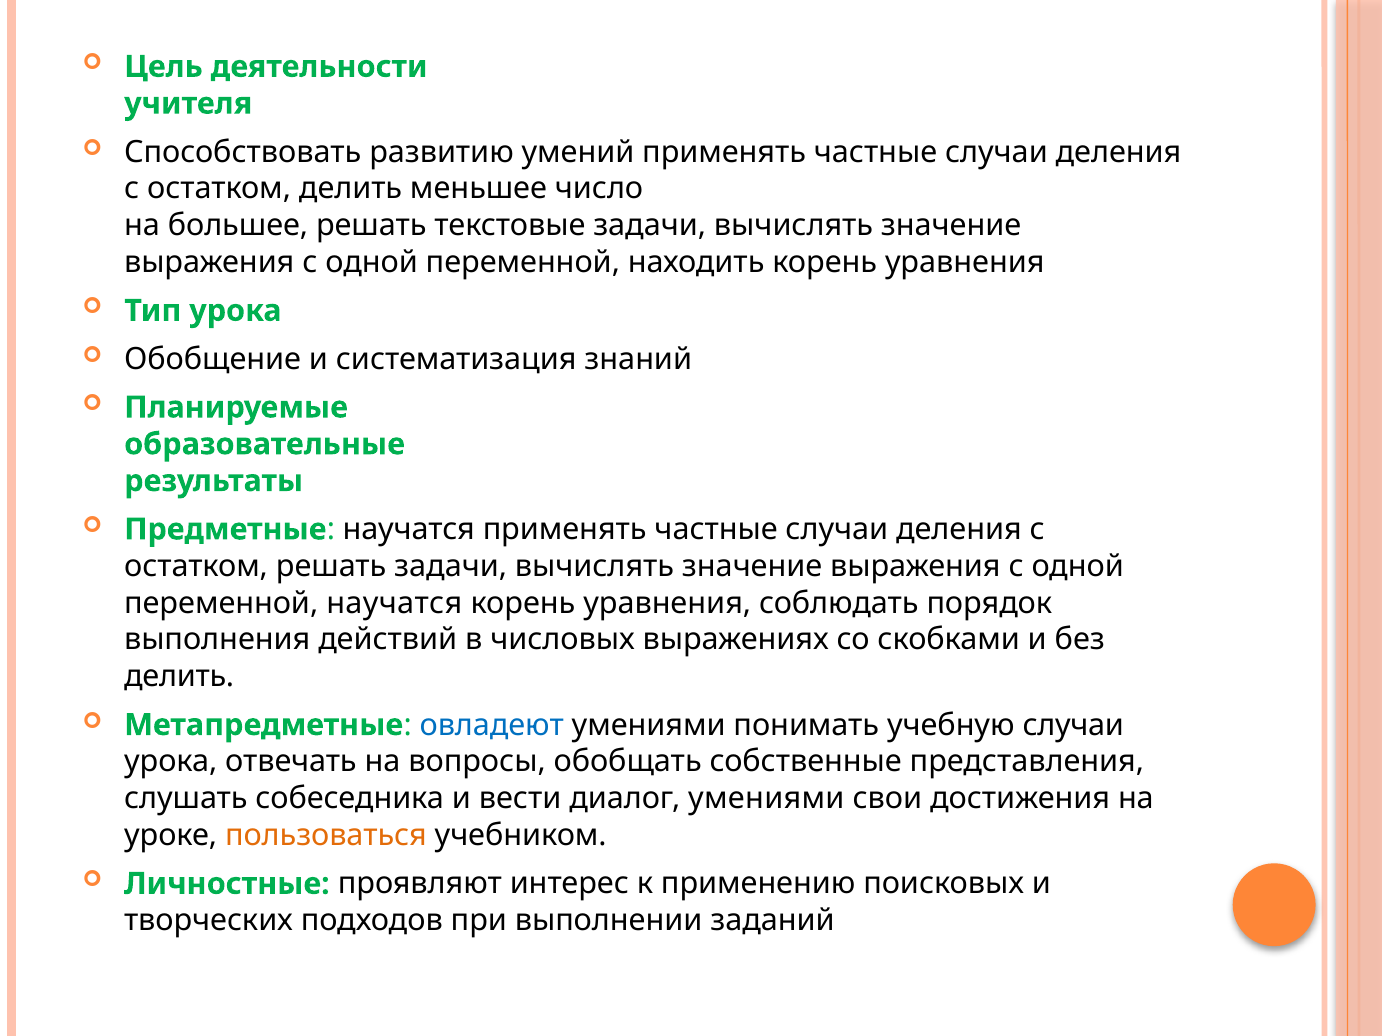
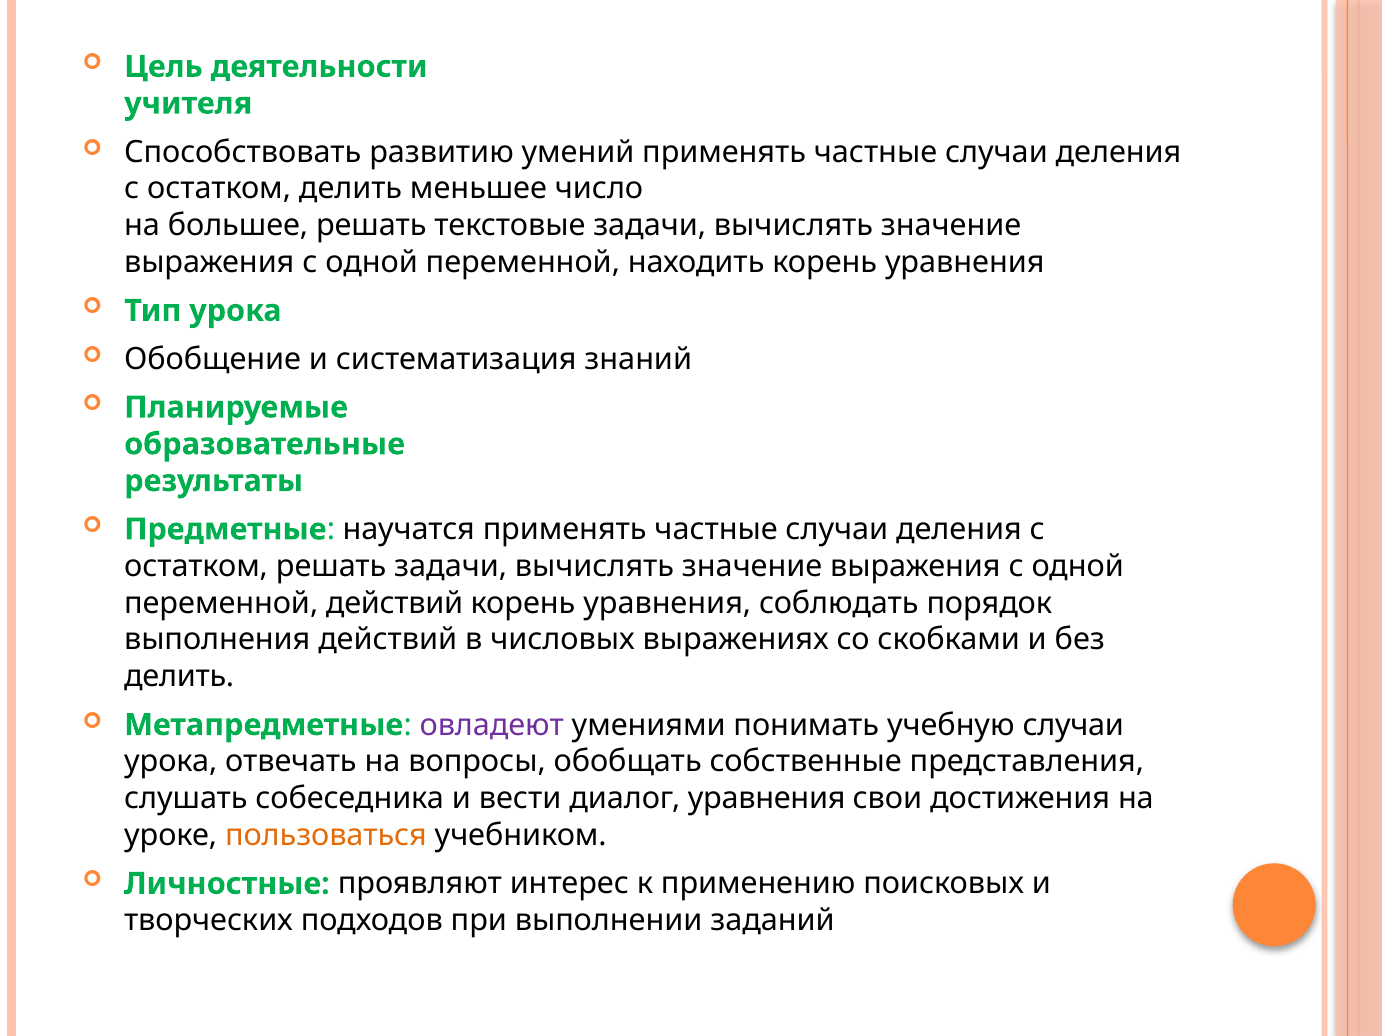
переменной научатся: научатся -> действий
овладеют colour: blue -> purple
диалог умениями: умениями -> уравнения
